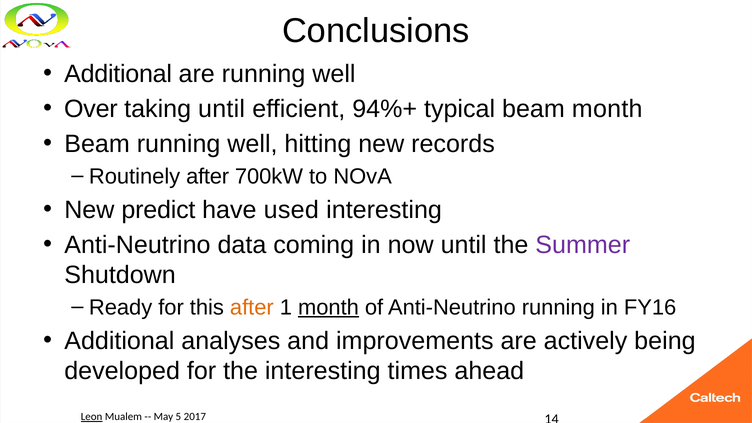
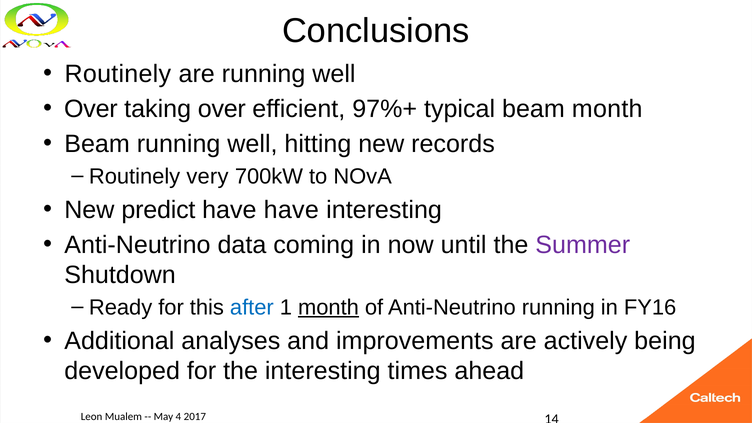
Additional at (118, 74): Additional -> Routinely
taking until: until -> over
94%+: 94%+ -> 97%+
Routinely after: after -> very
have used: used -> have
after at (252, 307) colour: orange -> blue
Leon underline: present -> none
5: 5 -> 4
